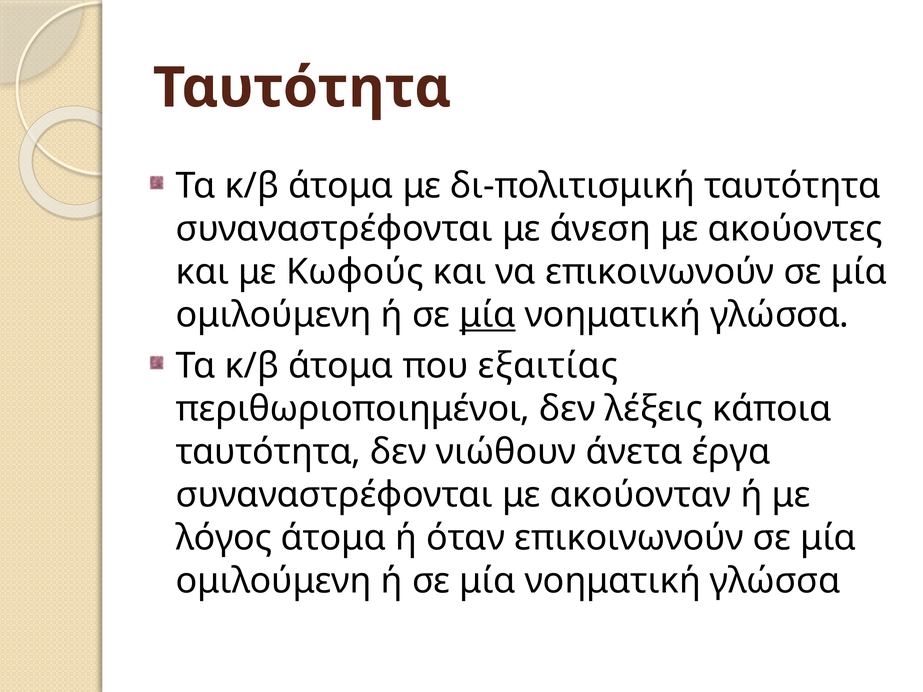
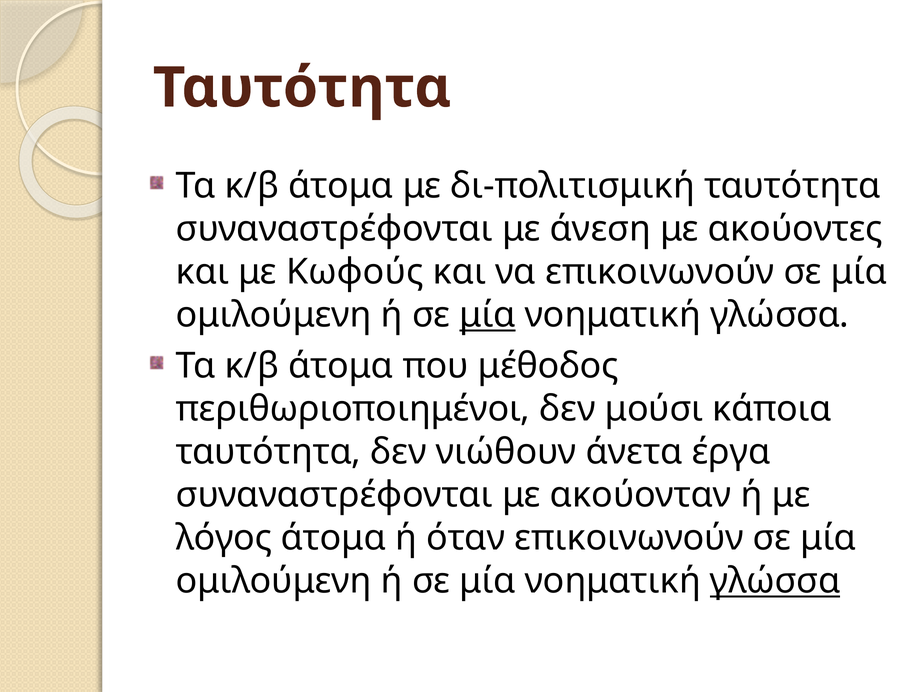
εξαιτίας: εξαιτίας -> μέθοδος
λέξεις: λέξεις -> μούσι
γλώσσα at (775, 581) underline: none -> present
